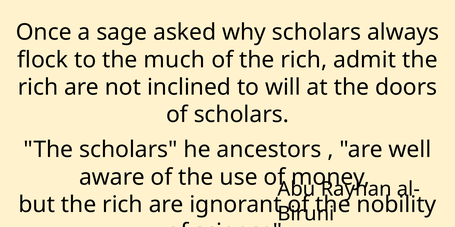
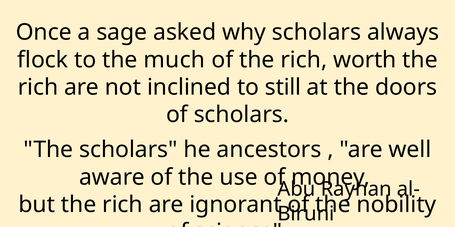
admit: admit -> worth
will: will -> still
